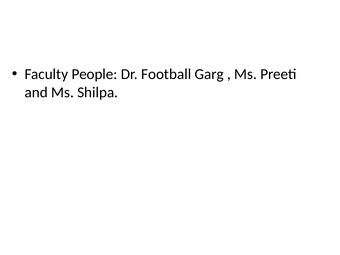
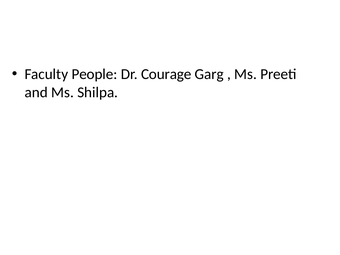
Football: Football -> Courage
